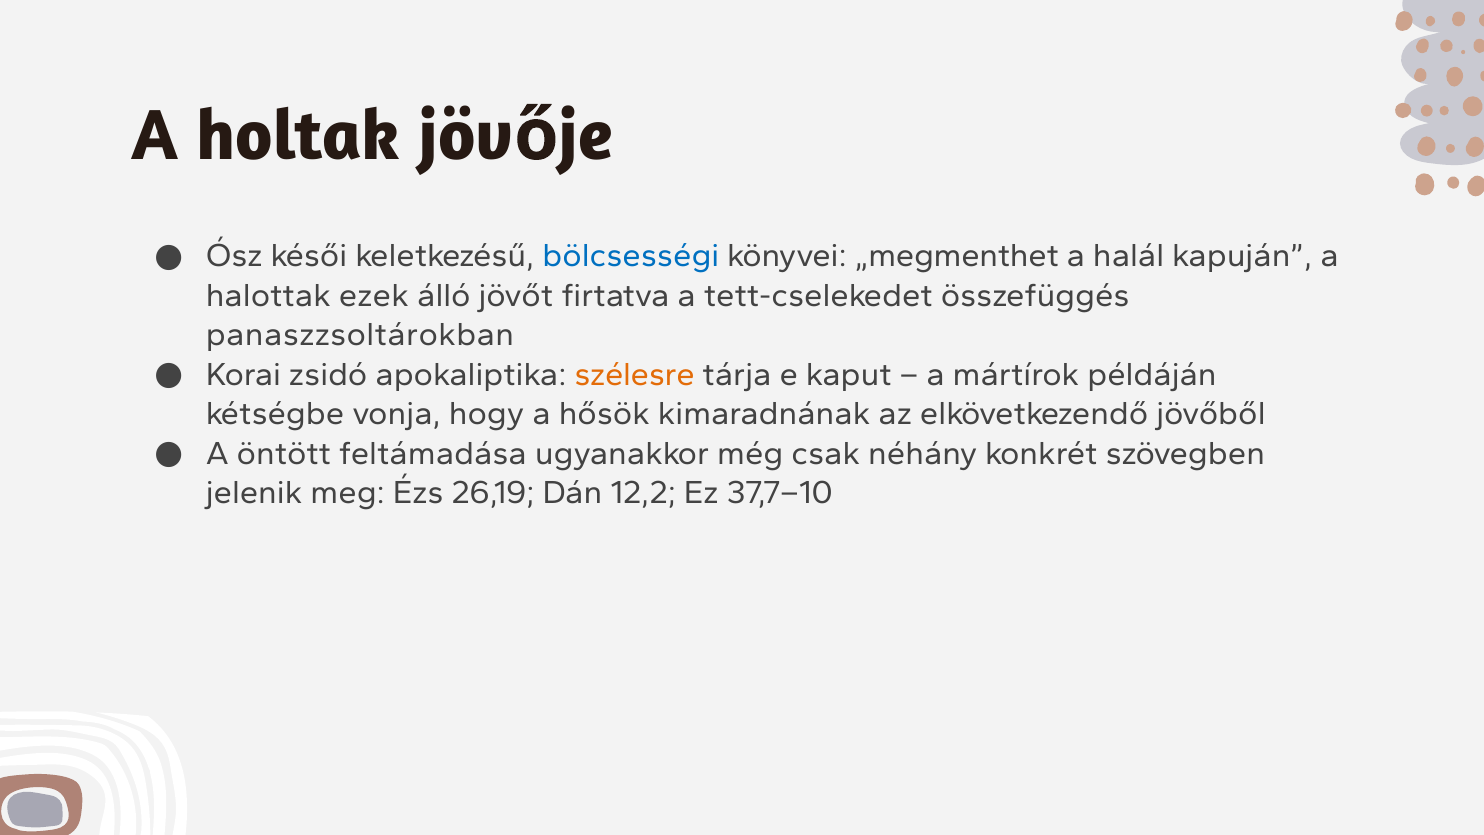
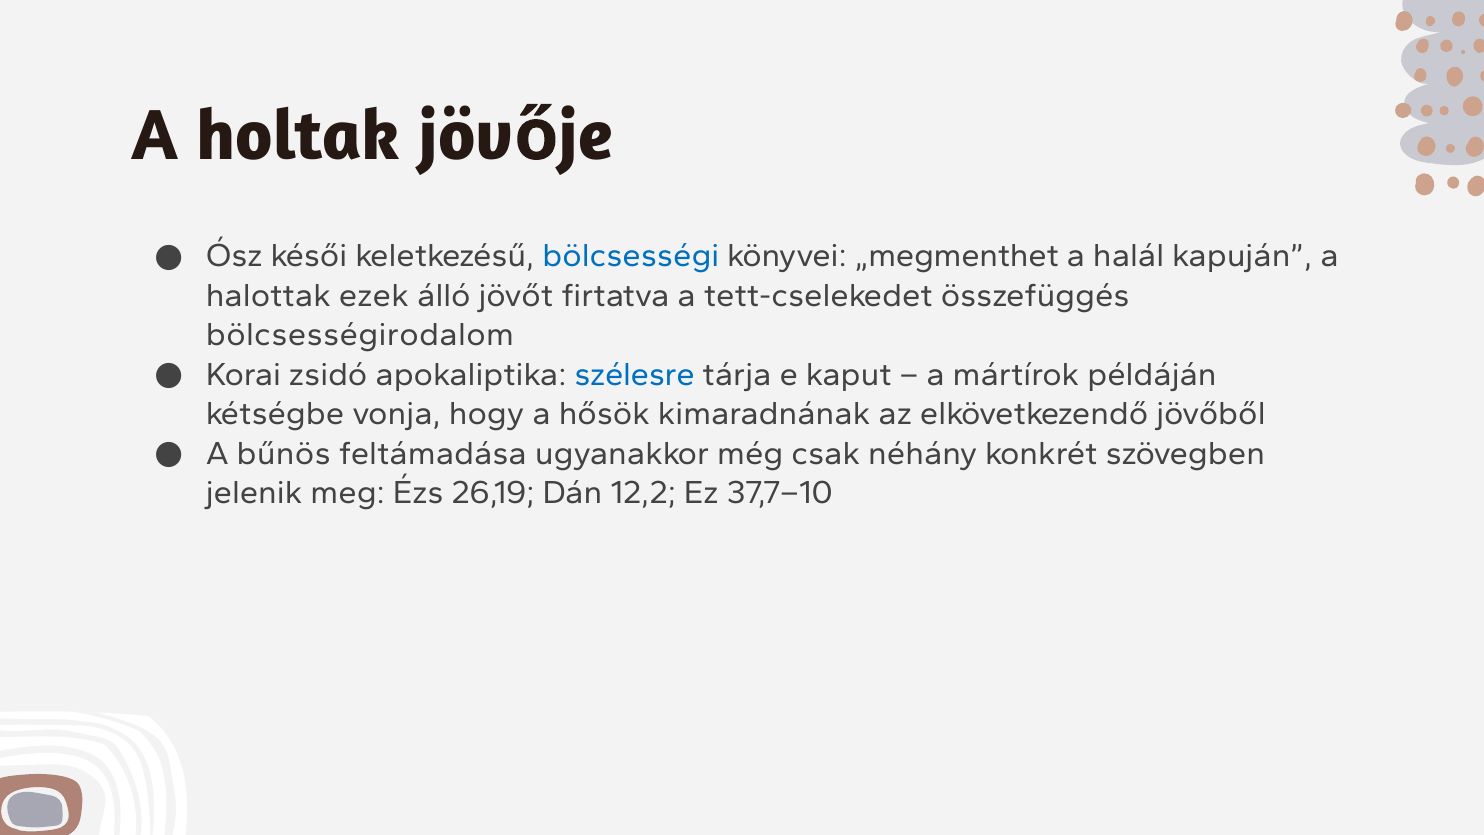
panaszzsoltárokban: panaszzsoltárokban -> bölcsességirodalom
szélesre colour: orange -> blue
öntött: öntött -> bűnös
